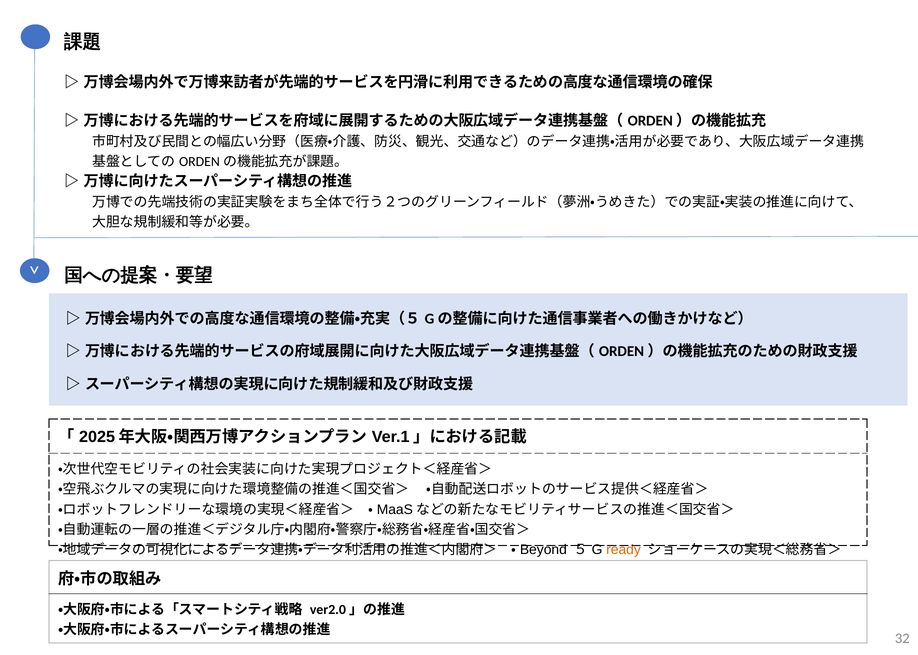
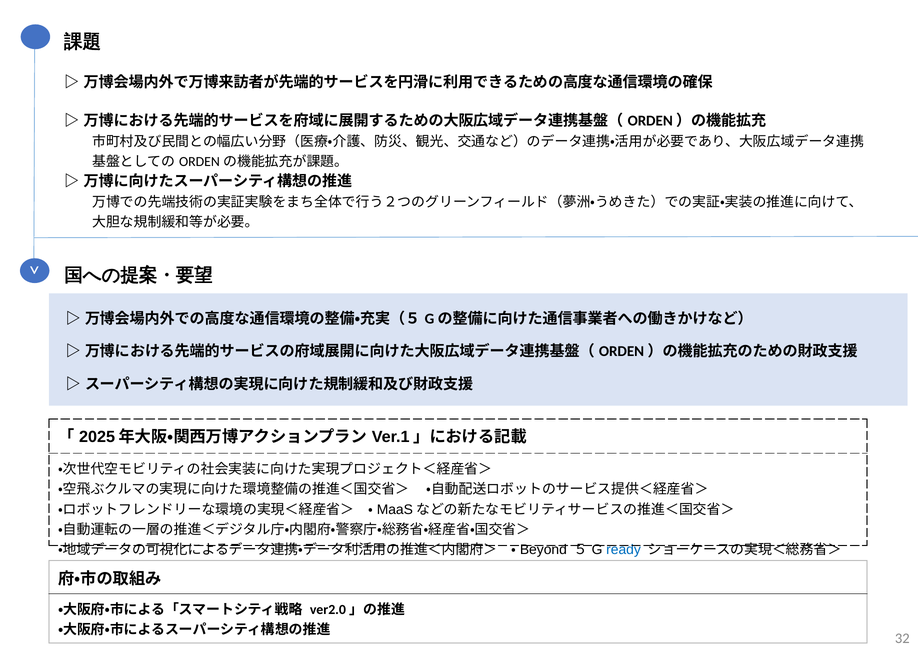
ready colour: orange -> blue
